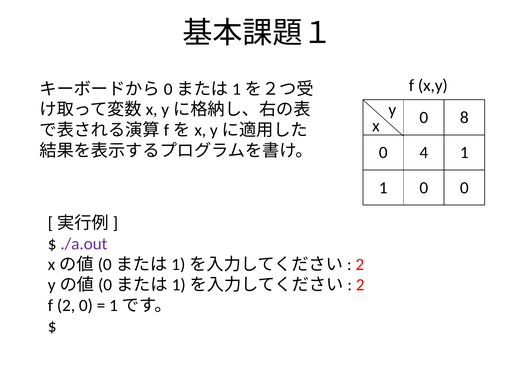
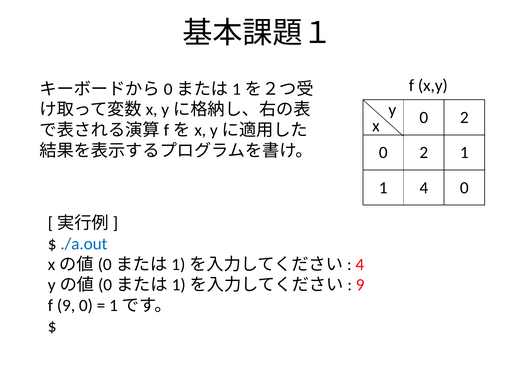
8 at (464, 118): 8 -> 2
4 at (424, 153): 4 -> 2
1 0: 0 -> 4
./a.out colour: purple -> blue
2 at (360, 265): 2 -> 4
2 at (360, 285): 2 -> 9
f 2: 2 -> 9
